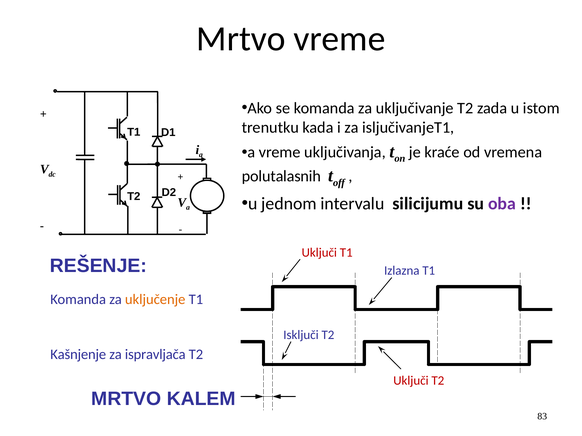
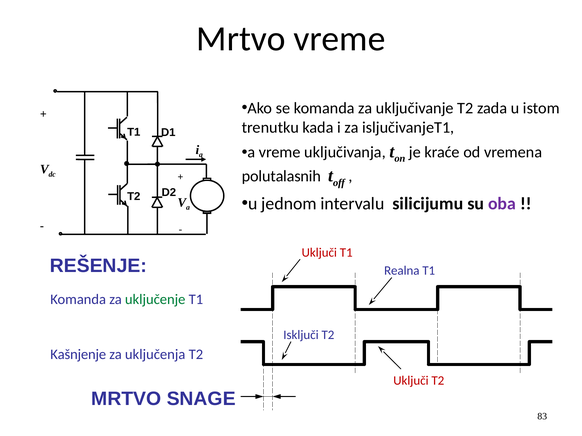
Izlazna: Izlazna -> Realna
uključenje colour: orange -> green
ispravljača: ispravljača -> uključenja
KALEM: KALEM -> SNAGE
